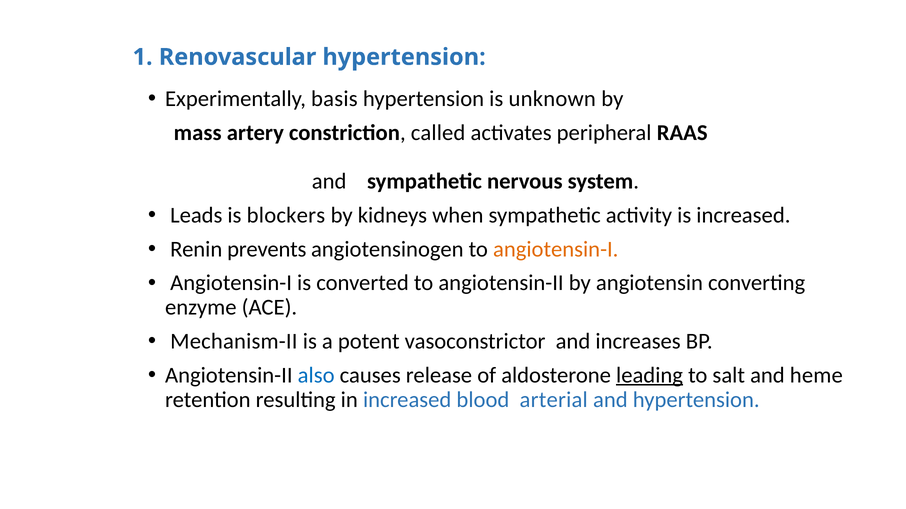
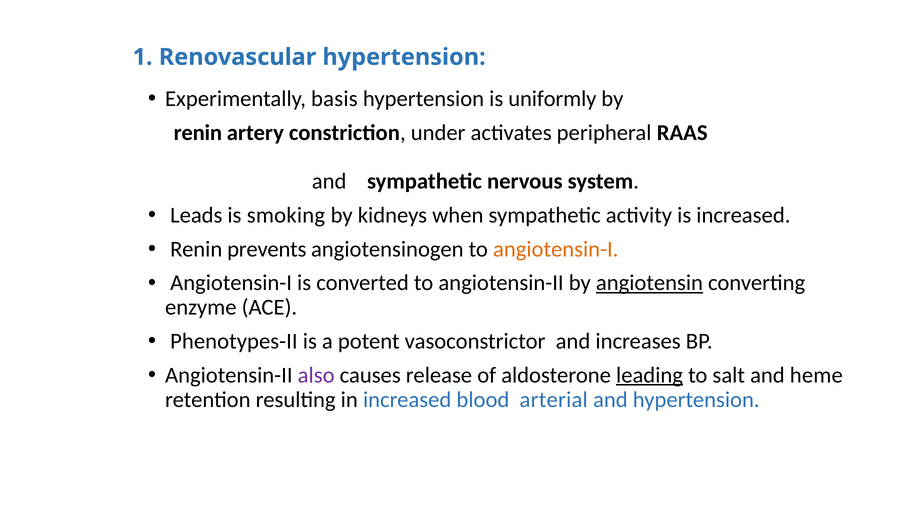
unknown: unknown -> uniformly
mass at (198, 133): mass -> renin
called: called -> under
blockers: blockers -> smoking
angiotensin underline: none -> present
Mechanism-II: Mechanism-II -> Phenotypes-II
also colour: blue -> purple
